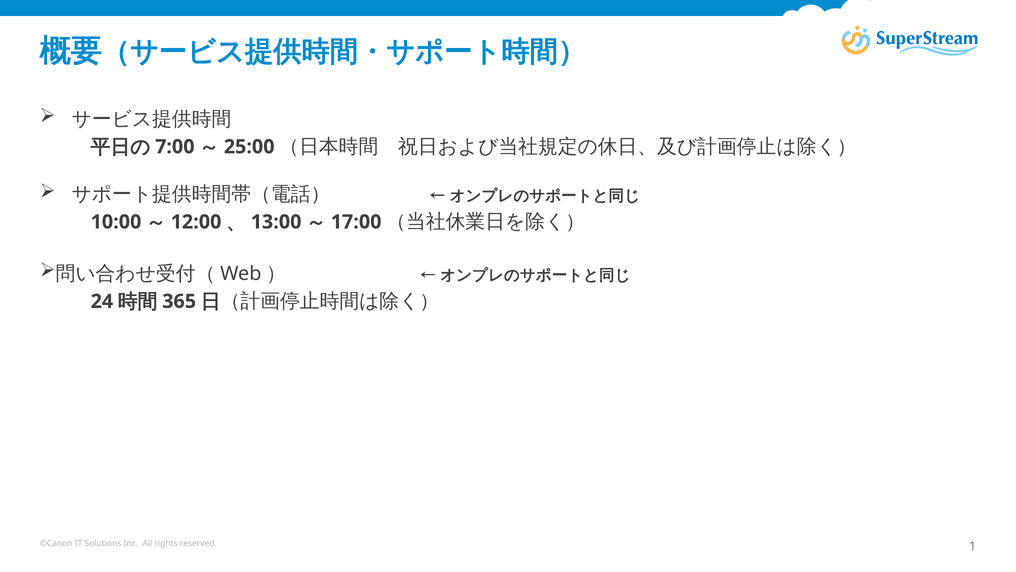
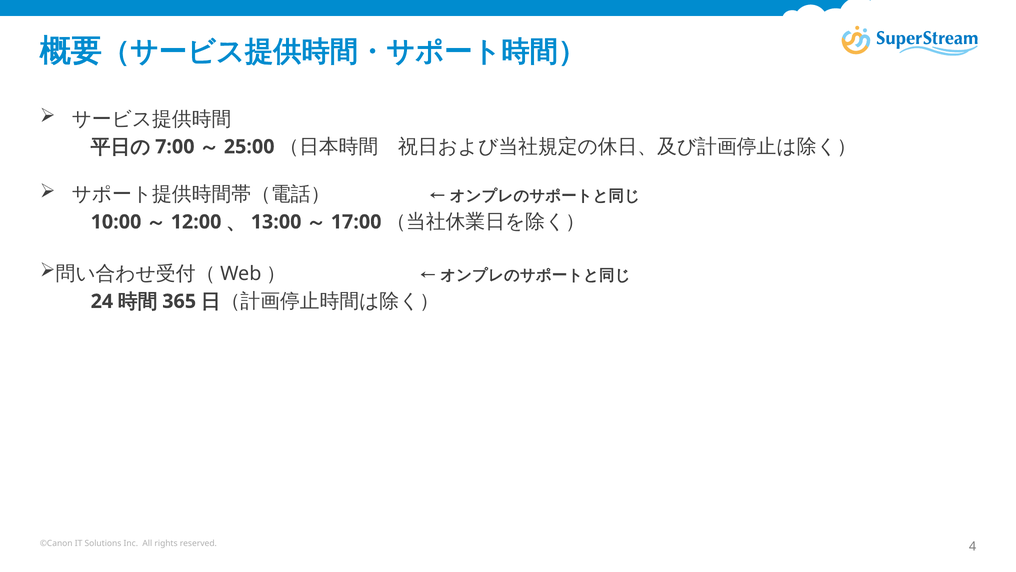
1: 1 -> 4
